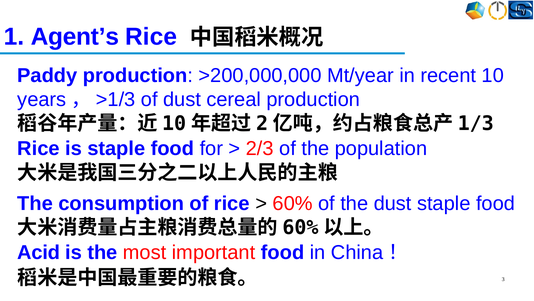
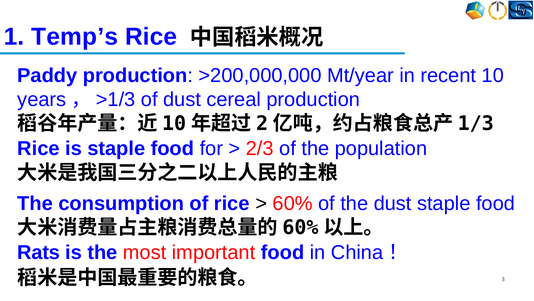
Agent’s: Agent’s -> Temp’s
Acid: Acid -> Rats
